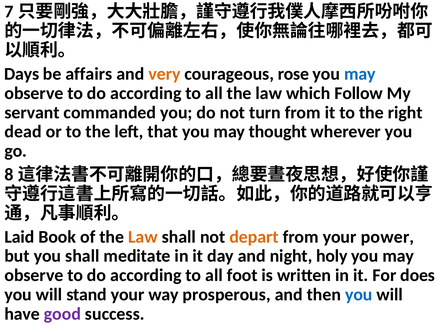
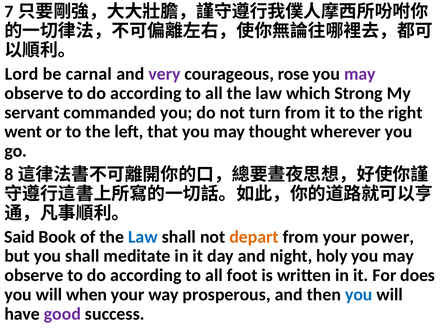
Days: Days -> Lord
affairs: affairs -> carnal
very colour: orange -> purple
may at (360, 74) colour: blue -> purple
Follow: Follow -> Strong
dead: dead -> went
Laid: Laid -> Said
Law at (143, 237) colour: orange -> blue
stand: stand -> when
